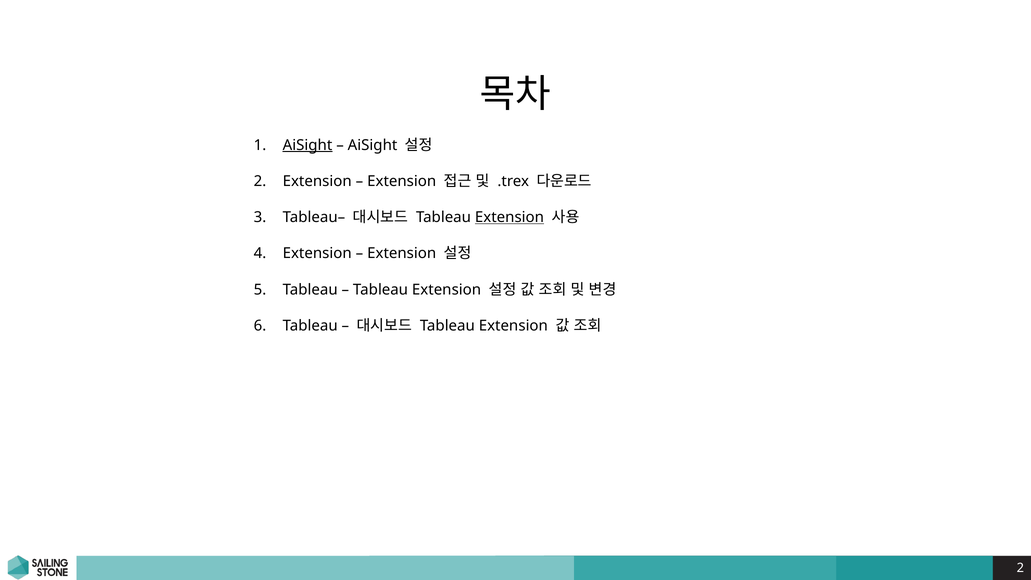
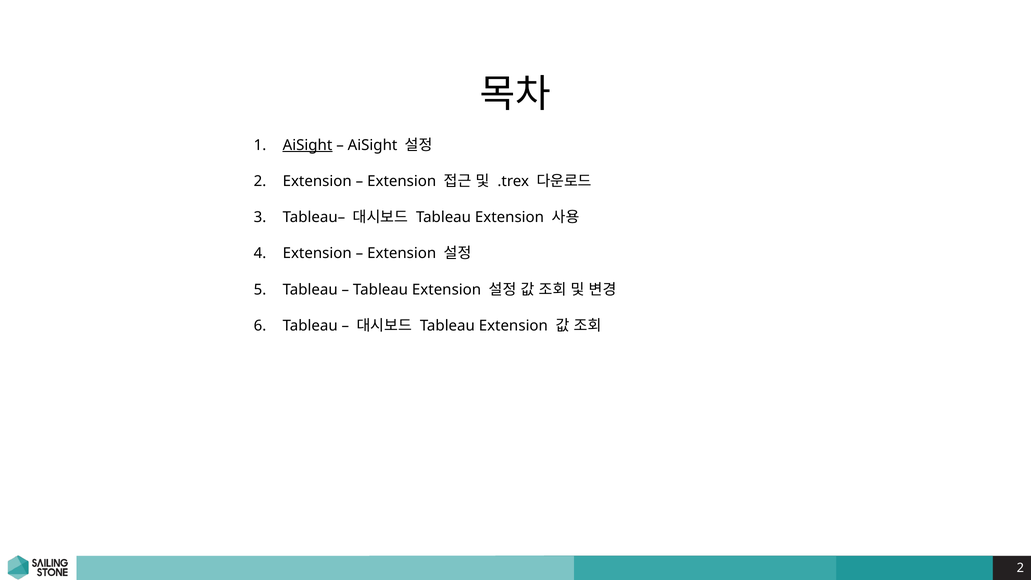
Extension at (509, 217) underline: present -> none
